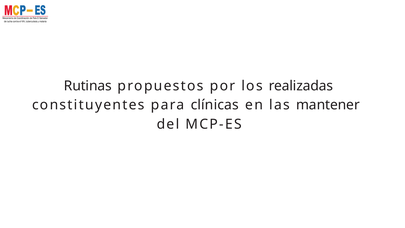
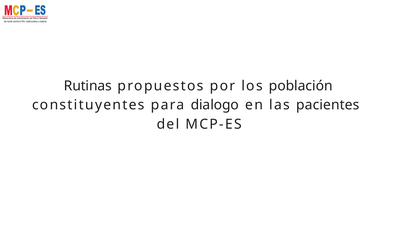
realizadas: realizadas -> población
clínicas: clínicas -> dialogo
mantener: mantener -> pacientes
